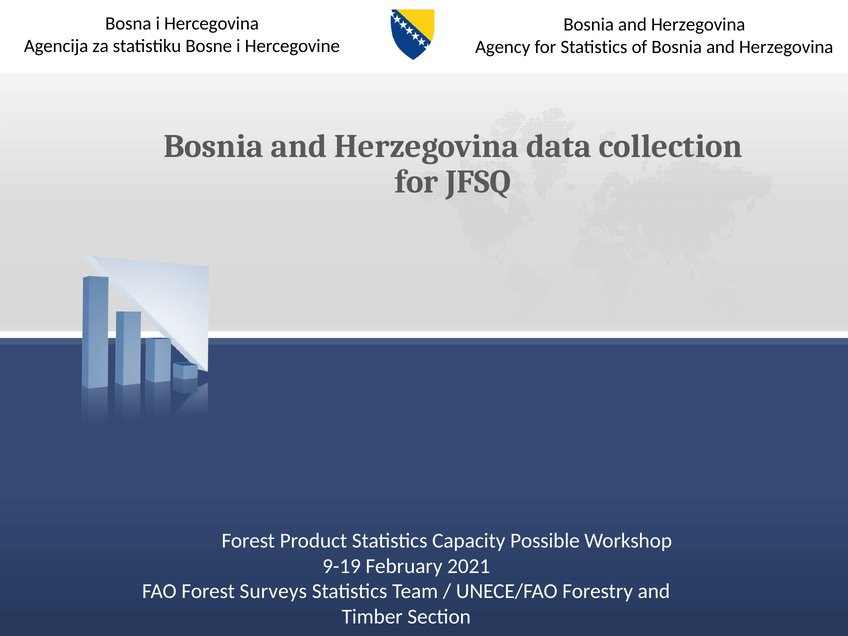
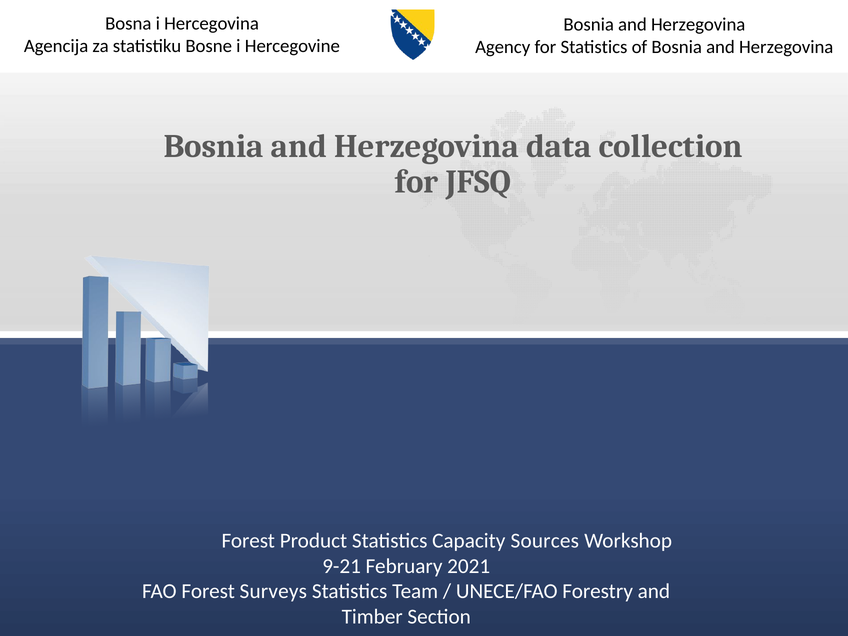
Possible: Possible -> Sources
9-19: 9-19 -> 9-21
